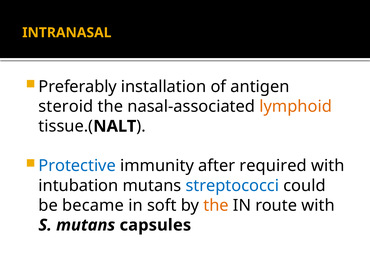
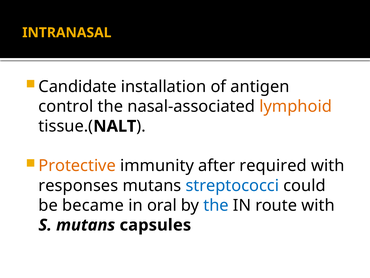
Preferably: Preferably -> Candidate
steroid: steroid -> control
Protective colour: blue -> orange
intubation: intubation -> responses
soft: soft -> oral
the at (216, 205) colour: orange -> blue
